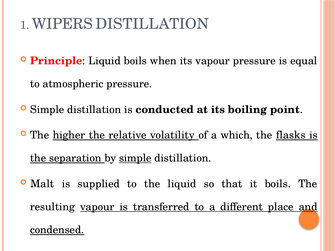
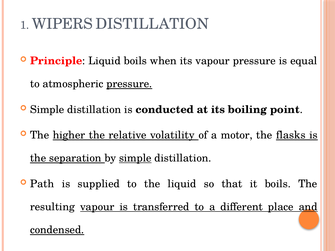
pressure at (129, 84) underline: none -> present
which: which -> motor
Malt: Malt -> Path
